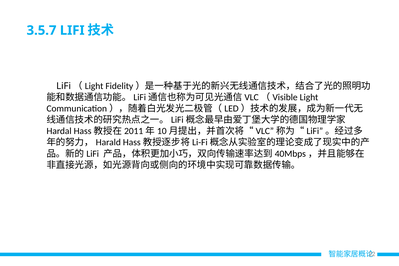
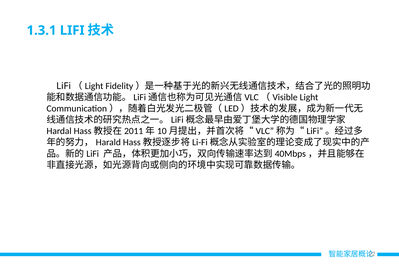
3.5.7: 3.5.7 -> 1.3.1
